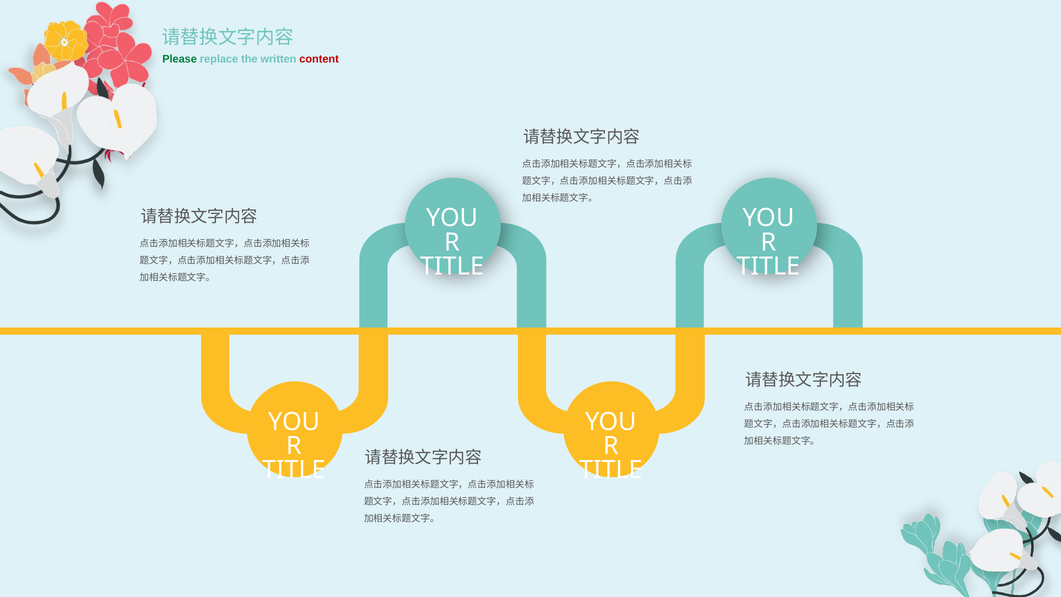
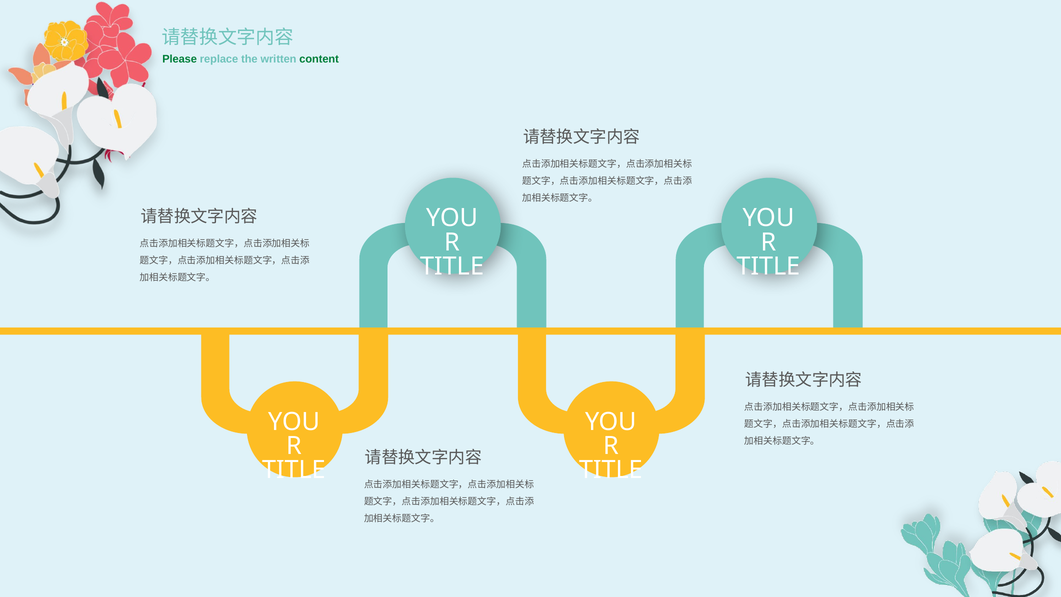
content colour: red -> green
